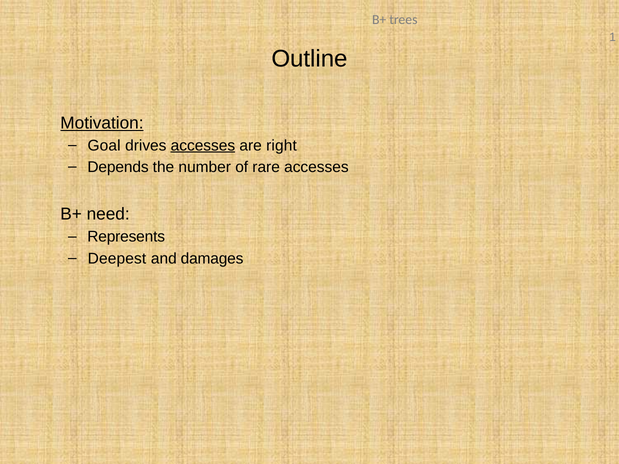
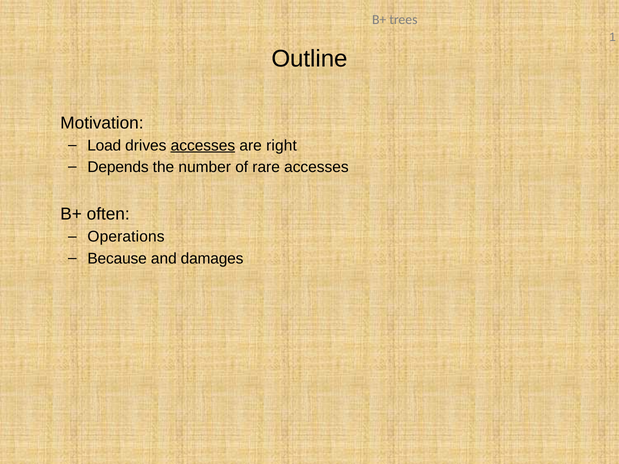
Motivation underline: present -> none
Goal: Goal -> Load
need: need -> often
Represents: Represents -> Operations
Deepest: Deepest -> Because
